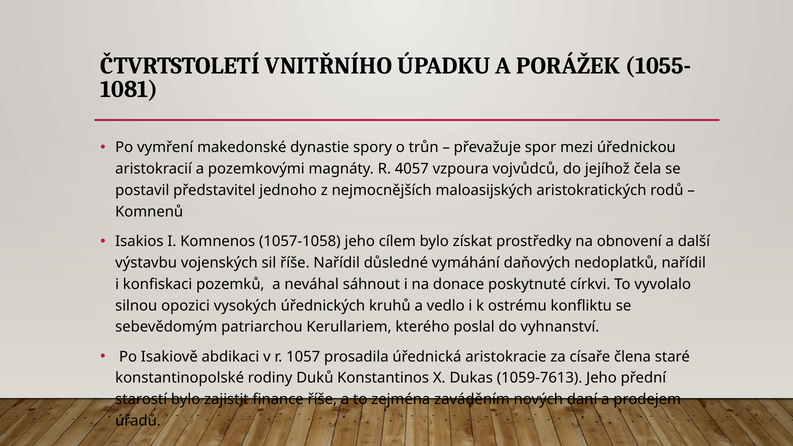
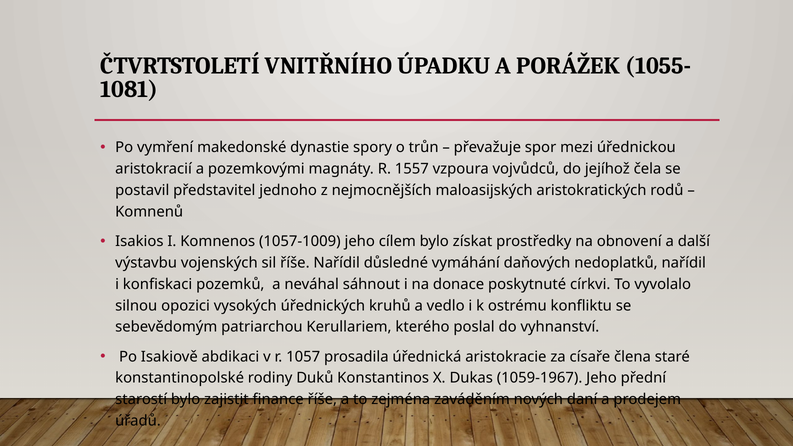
4057: 4057 -> 1557
1057-1058: 1057-1058 -> 1057-1009
1059-7613: 1059-7613 -> 1059-1967
